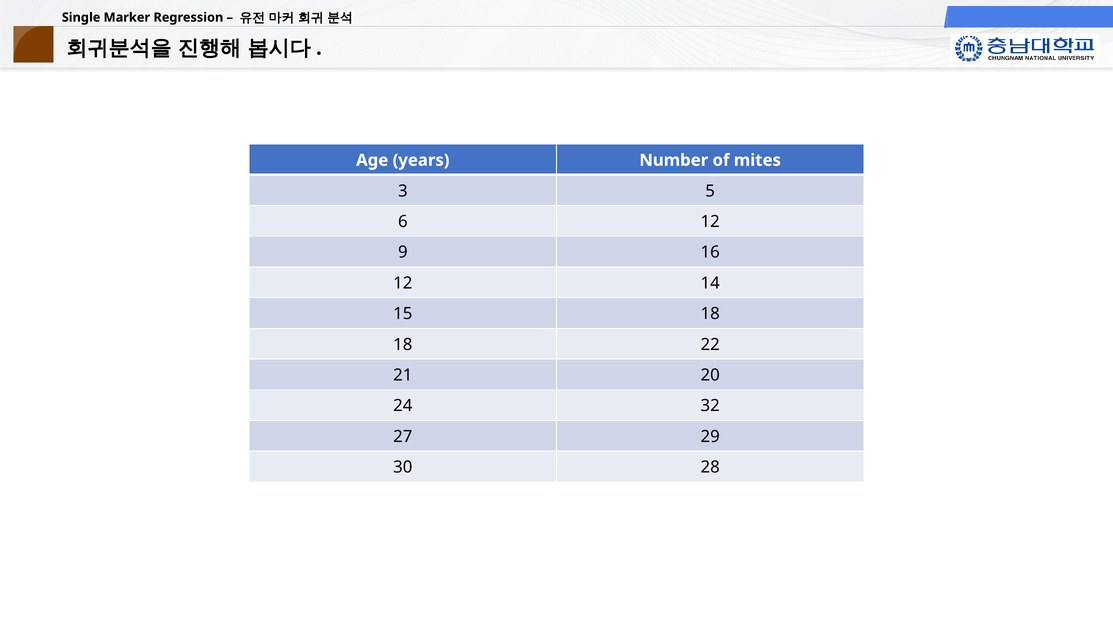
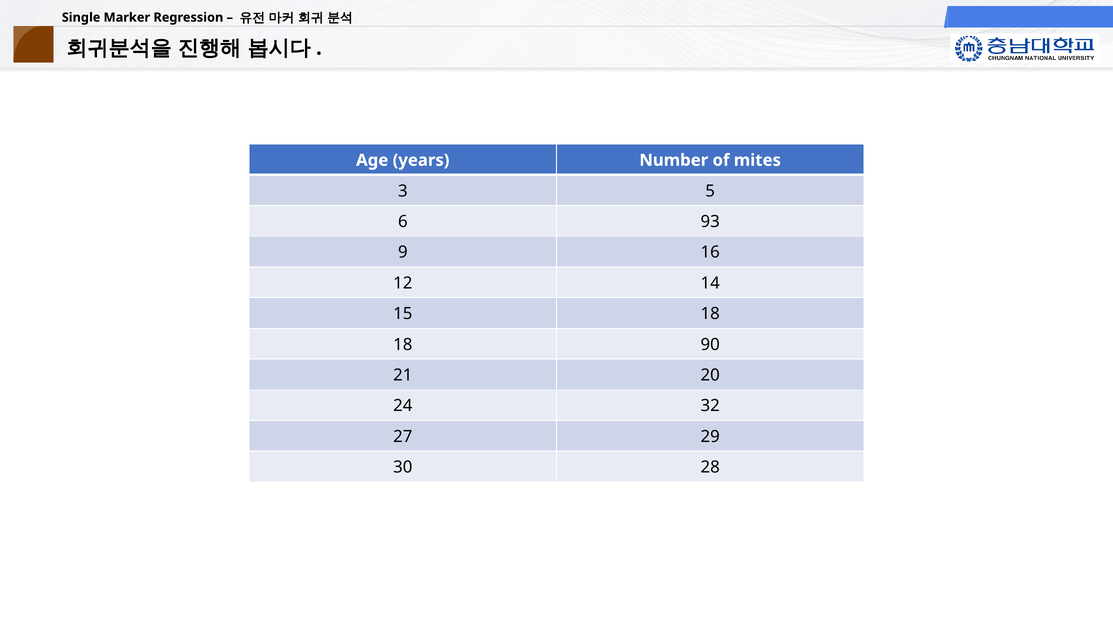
6 12: 12 -> 93
22: 22 -> 90
